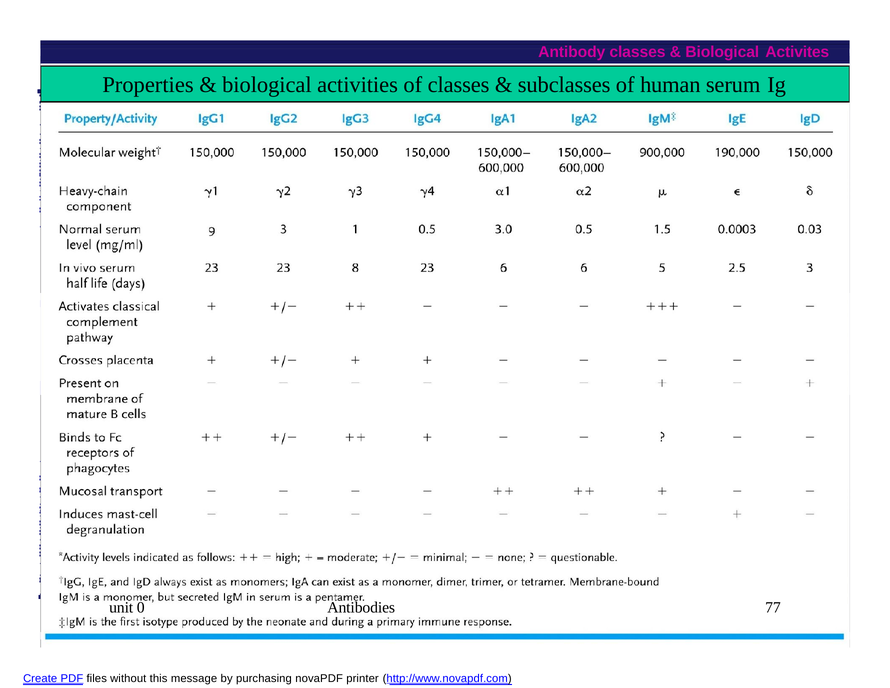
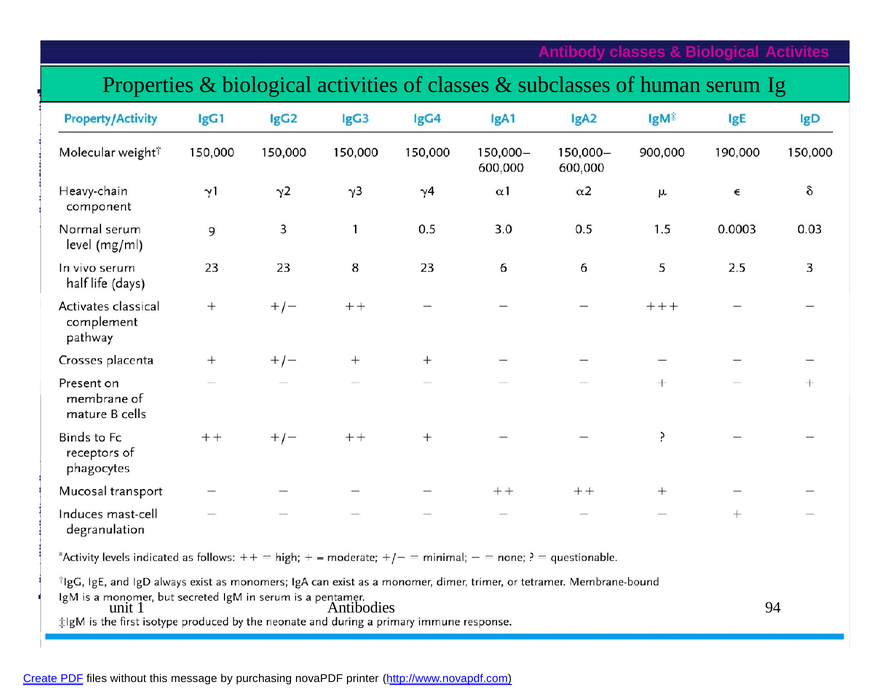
0: 0 -> 1
77: 77 -> 94
